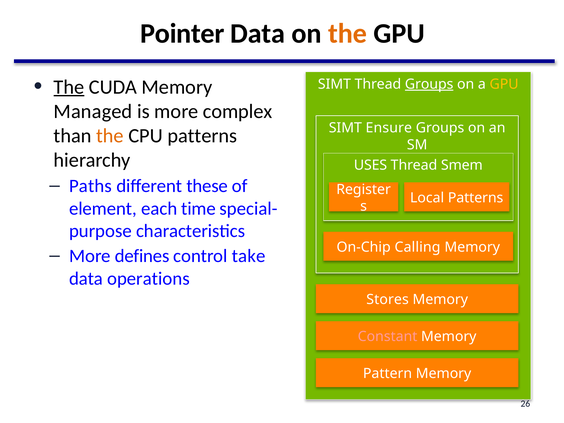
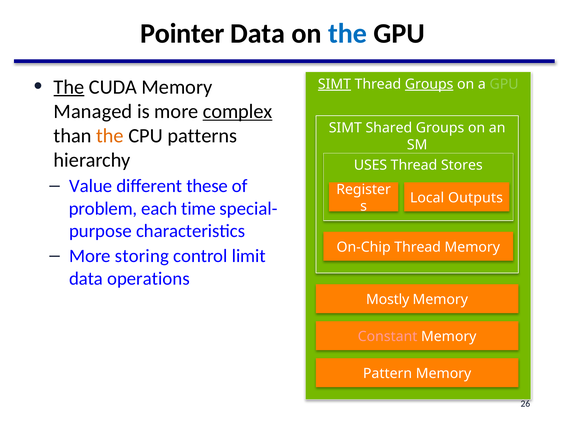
the at (348, 33) colour: orange -> blue
SIMT at (334, 84) underline: none -> present
GPU at (504, 84) colour: yellow -> light green
complex underline: none -> present
Ensure: Ensure -> Shared
Smem: Smem -> Stores
Paths: Paths -> Value
Local Patterns: Patterns -> Outputs
element: element -> problem
On-Chip Calling: Calling -> Thread
defines: defines -> storing
take: take -> limit
Stores: Stores -> Mostly
